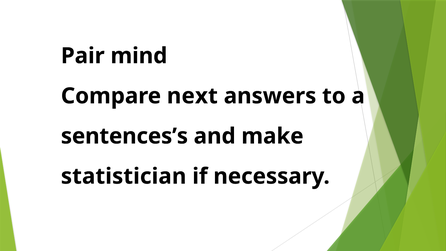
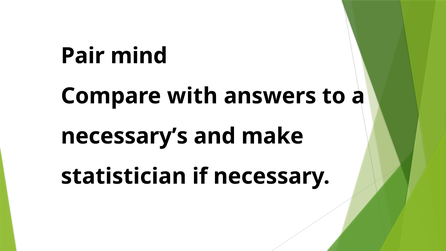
next: next -> with
sentences’s: sentences’s -> necessary’s
